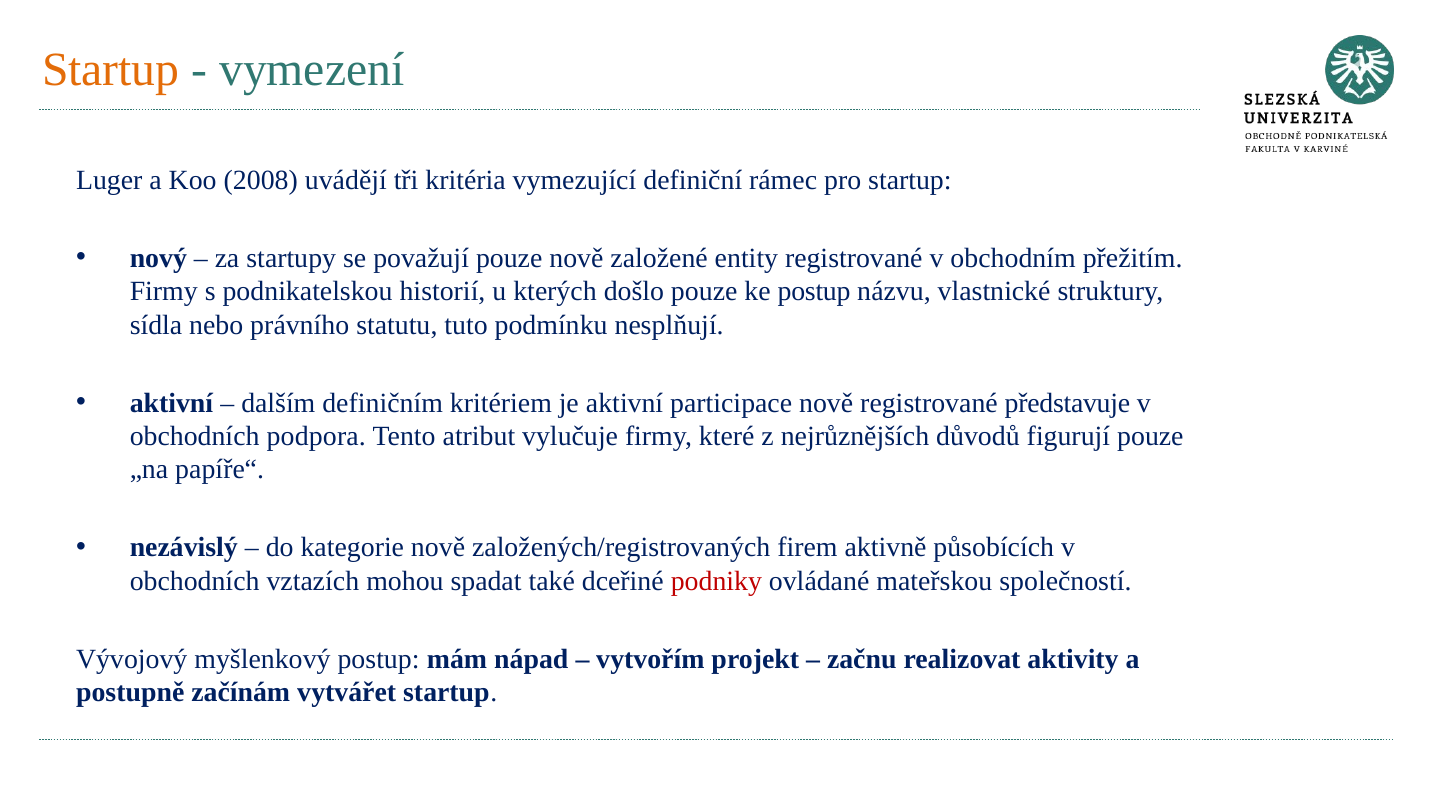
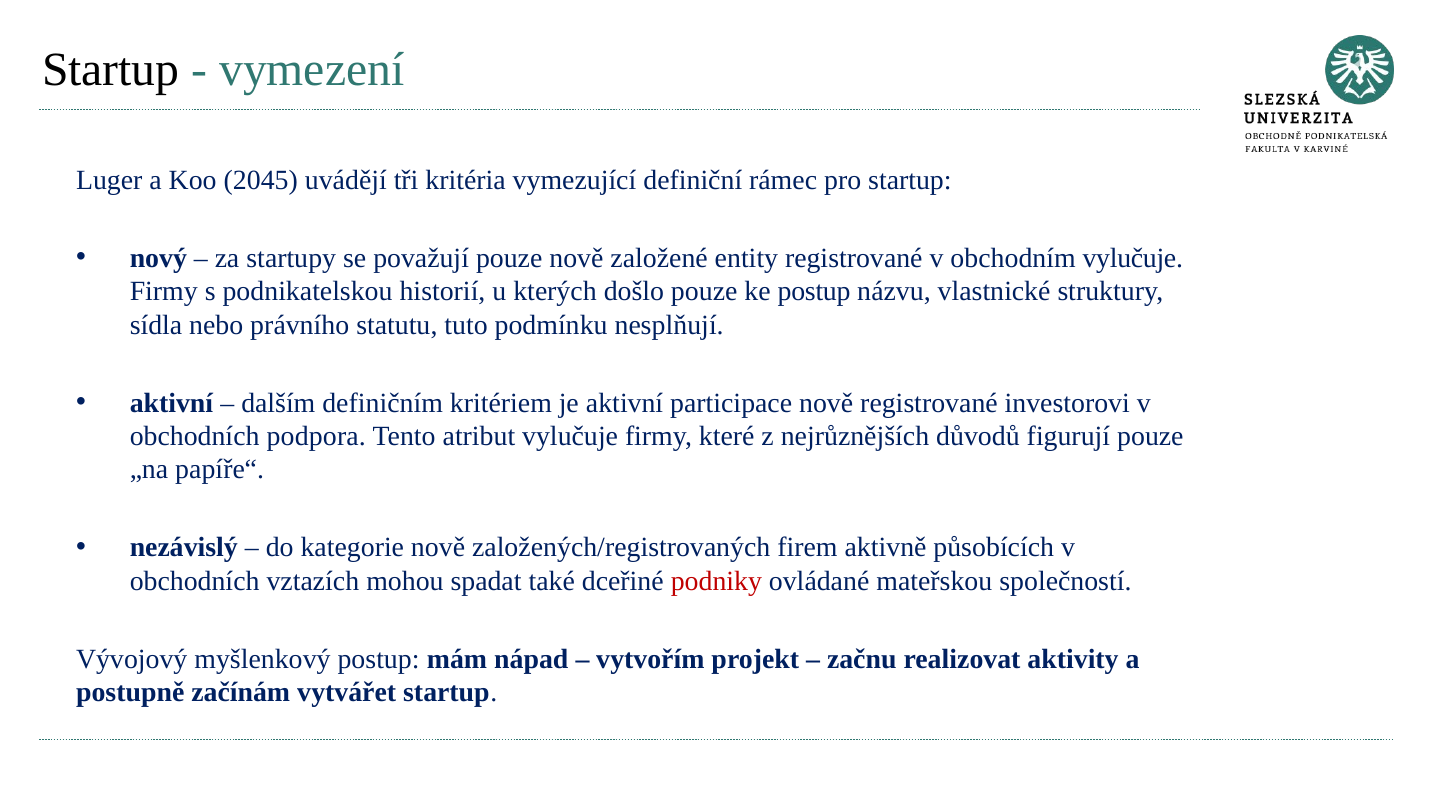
Startup at (111, 70) colour: orange -> black
2008: 2008 -> 2045
obchodním přežitím: přežitím -> vylučuje
představuje: představuje -> investorovi
